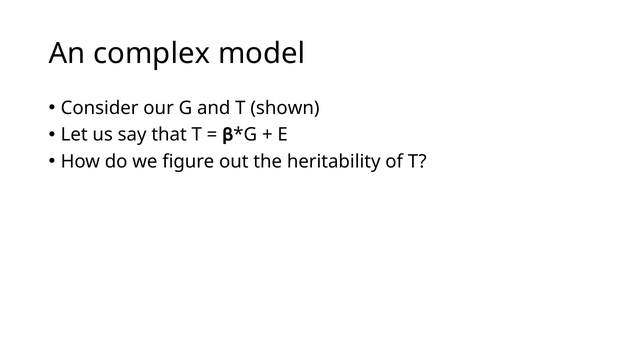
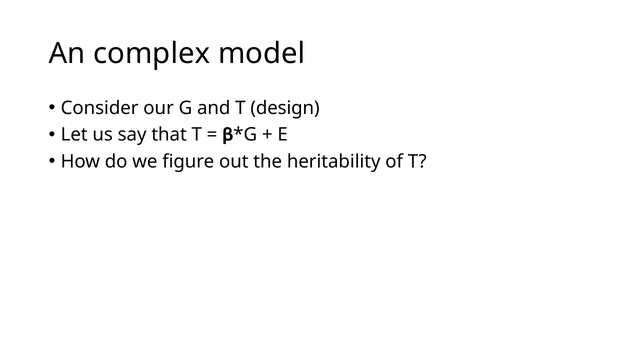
shown: shown -> design
